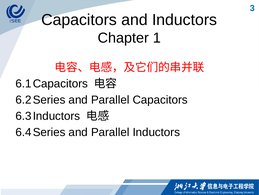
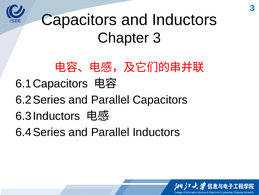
Chapter 1: 1 -> 3
